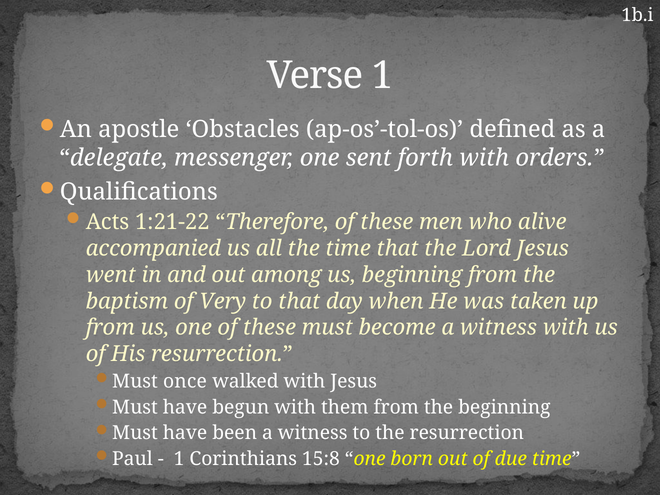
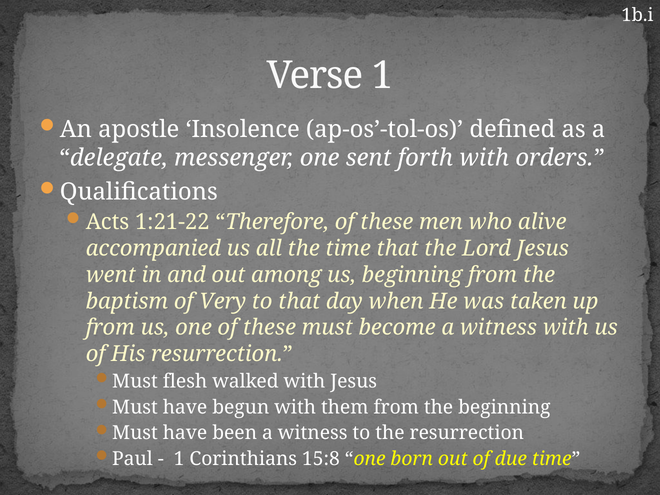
Obstacles: Obstacles -> Insolence
once: once -> flesh
